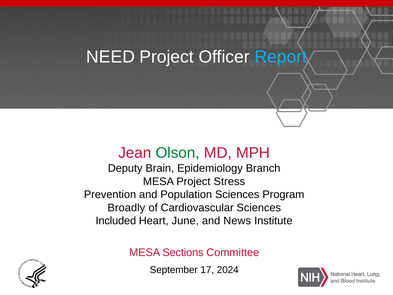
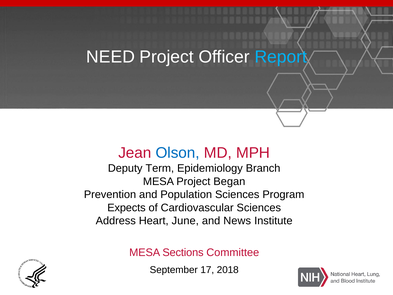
Olson colour: green -> blue
Brain: Brain -> Term
Stress: Stress -> Began
Broadly: Broadly -> Expects
Included: Included -> Address
2024: 2024 -> 2018
